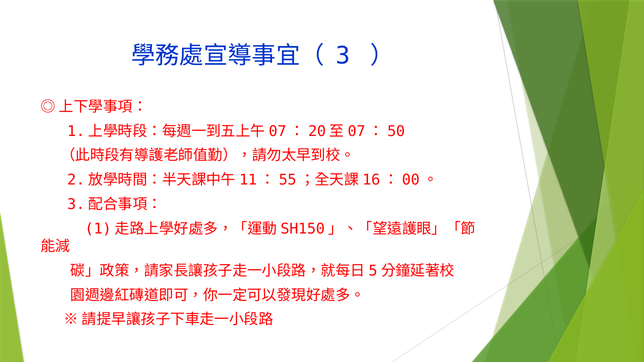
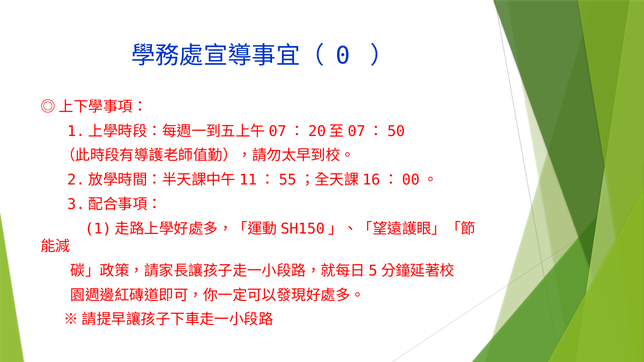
3: 3 -> 0
